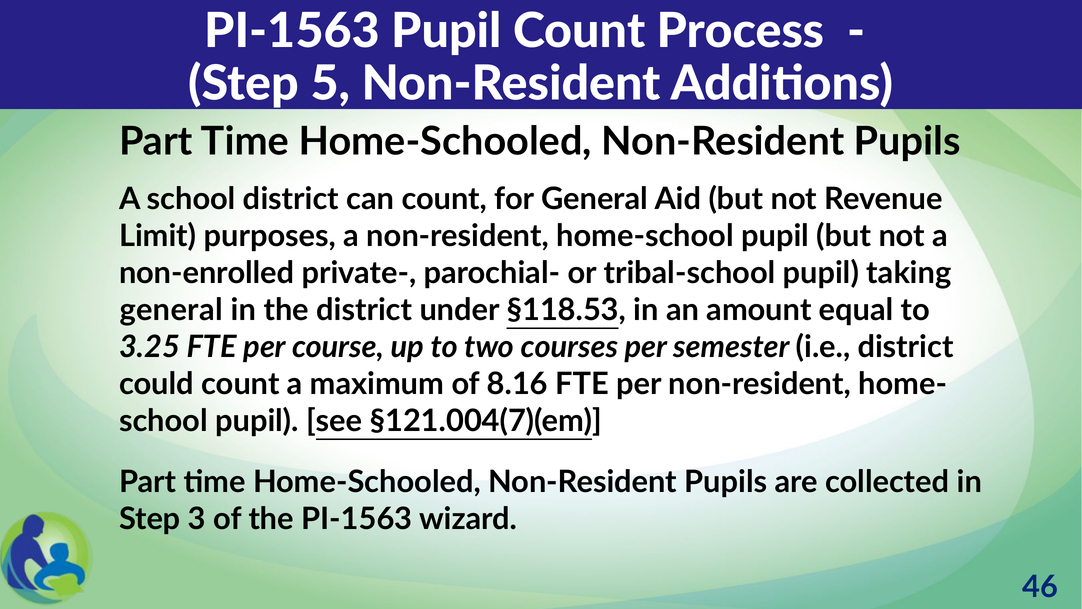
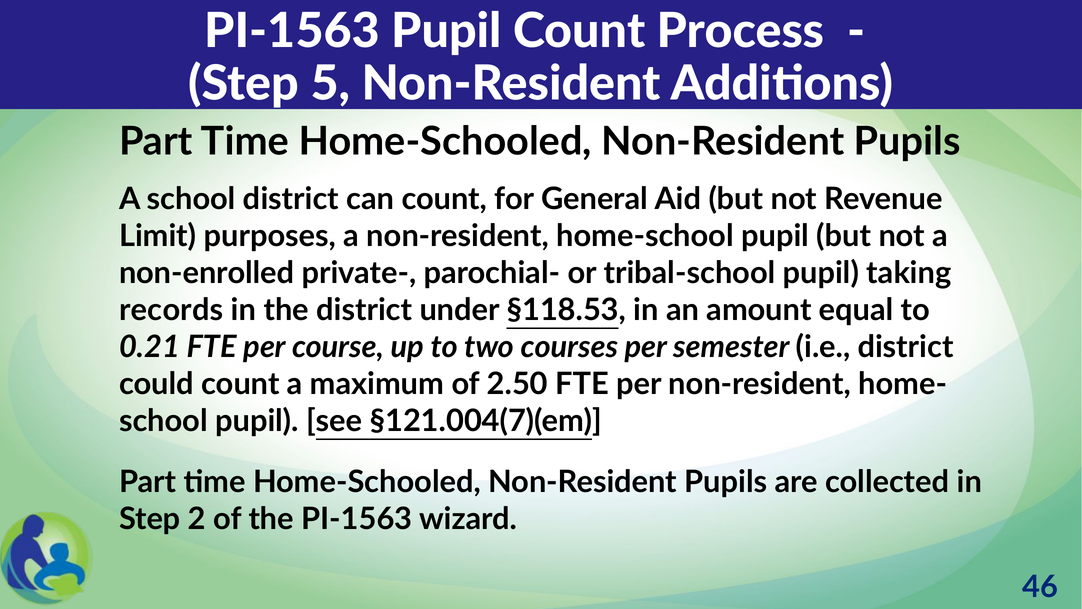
general at (171, 310): general -> records
3.25: 3.25 -> 0.21
8.16: 8.16 -> 2.50
3: 3 -> 2
